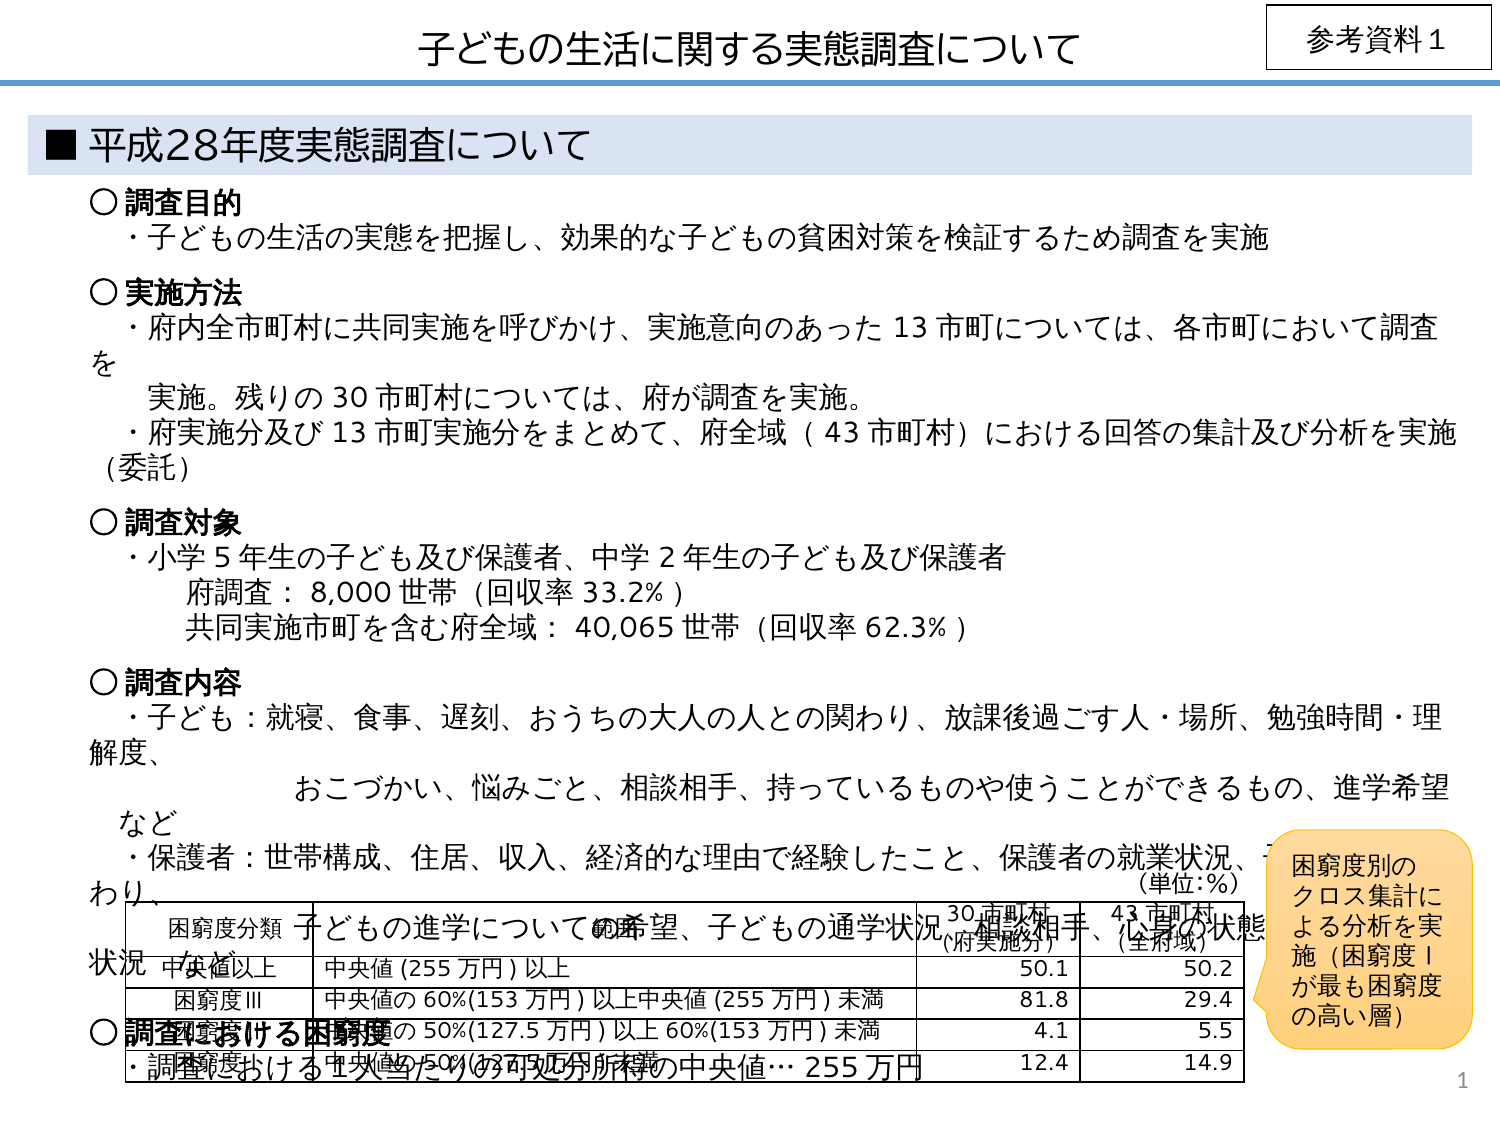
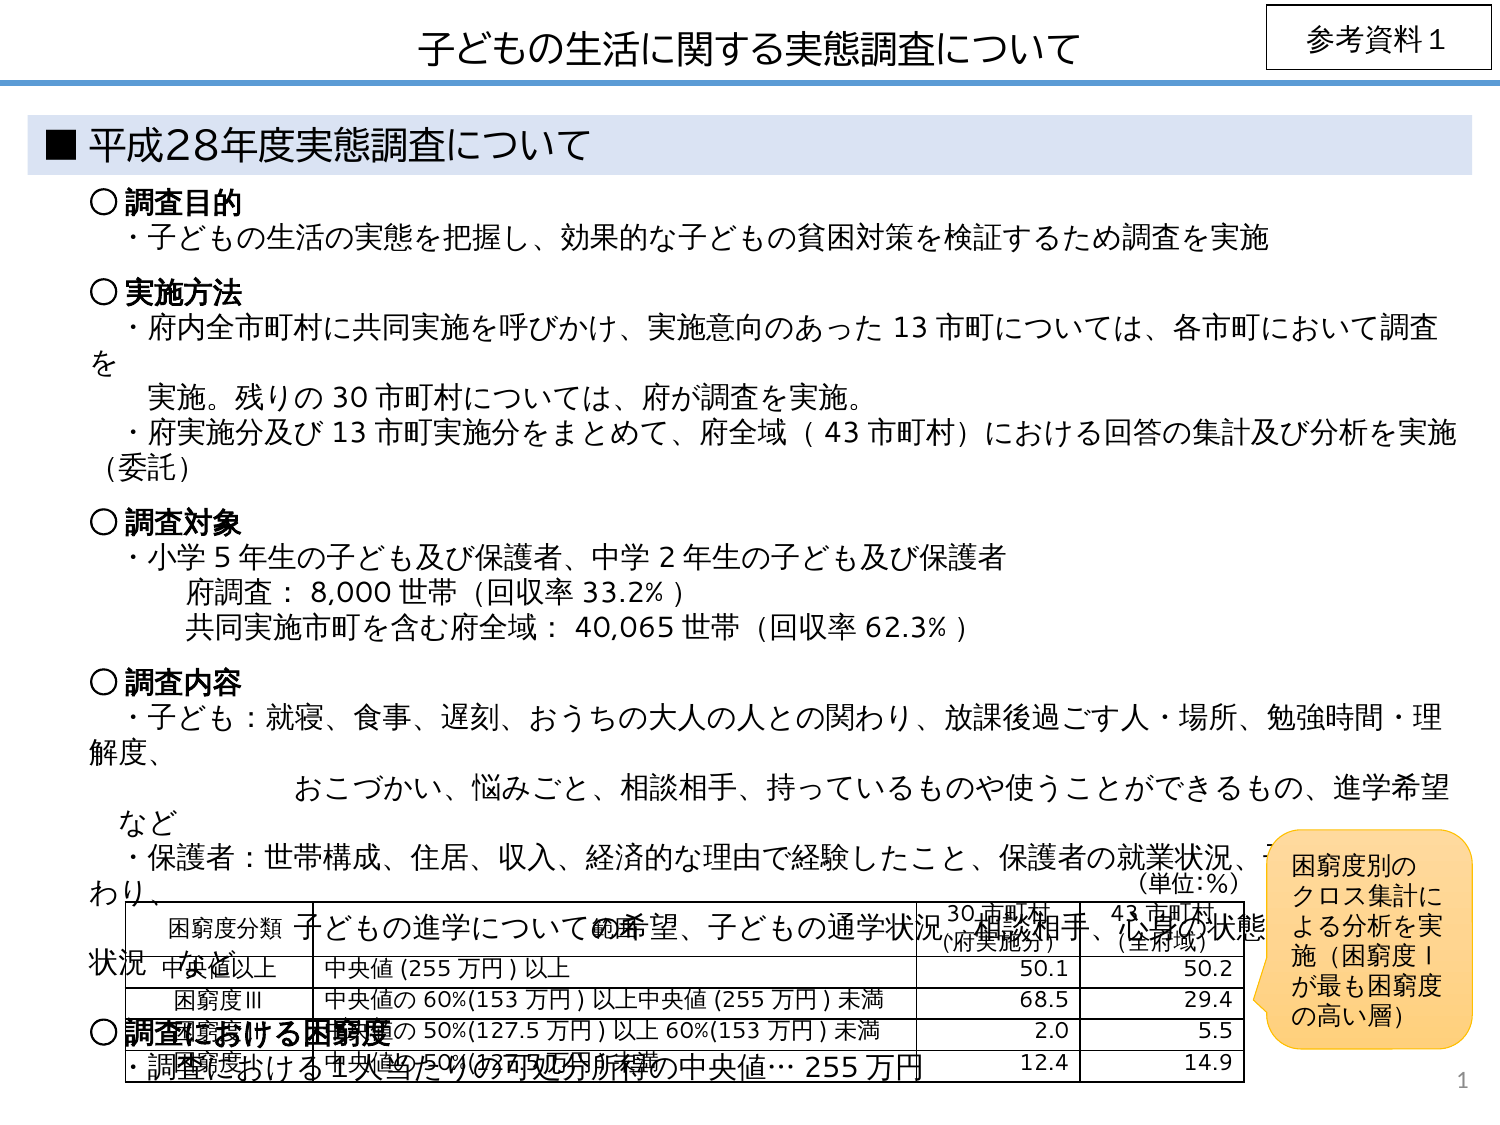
81.8: 81.8 -> 68.5
4.1: 4.1 -> 2.0
